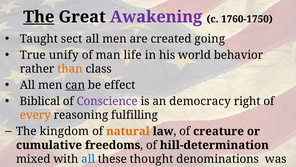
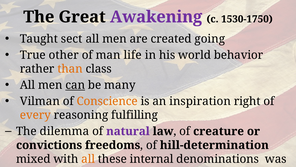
The at (39, 17) underline: present -> none
1760-1750: 1760-1750 -> 1530-1750
unify: unify -> other
effect: effect -> many
Biblical: Biblical -> Vilman
Conscience colour: purple -> orange
democracy: democracy -> inspiration
kingdom: kingdom -> dilemma
natural colour: orange -> purple
cumulative: cumulative -> convictions
all at (88, 159) colour: blue -> orange
thought: thought -> internal
